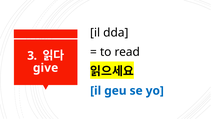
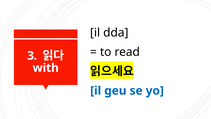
give: give -> with
